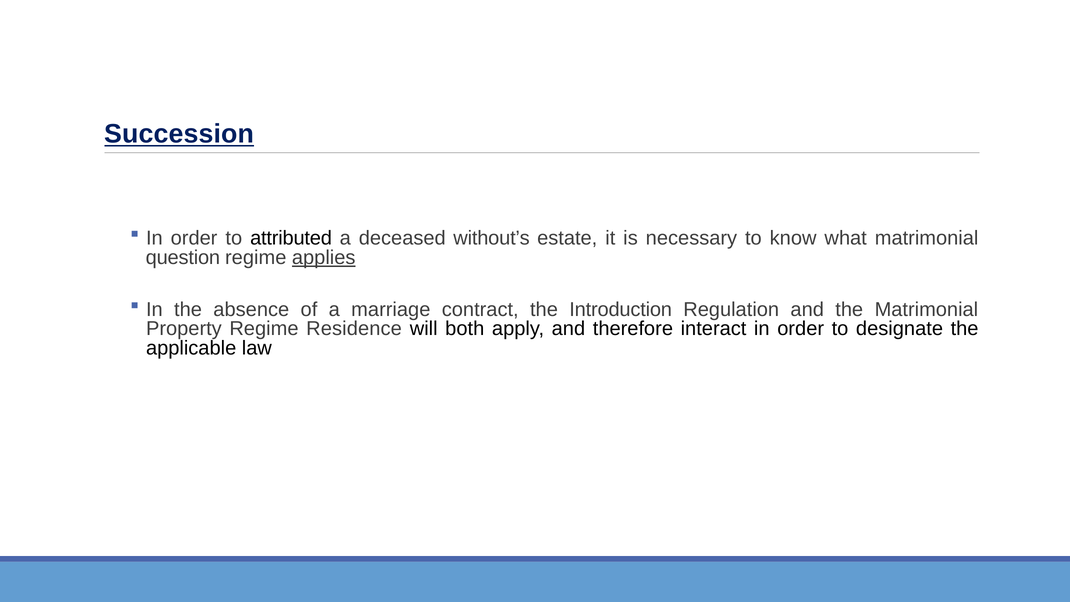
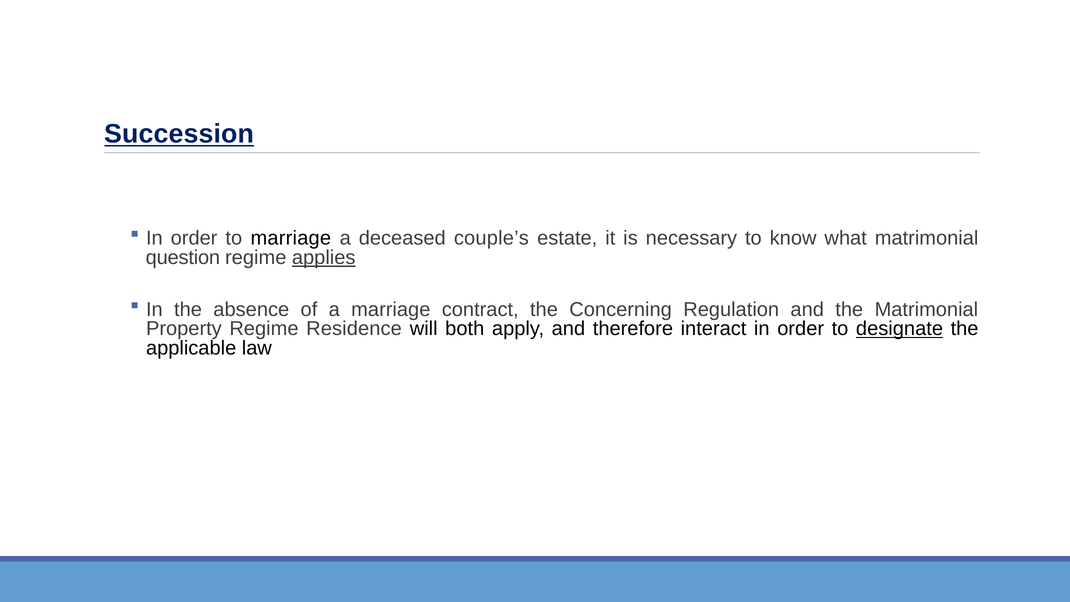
to attributed: attributed -> marriage
without’s: without’s -> couple’s
Introduction: Introduction -> Concerning
designate underline: none -> present
